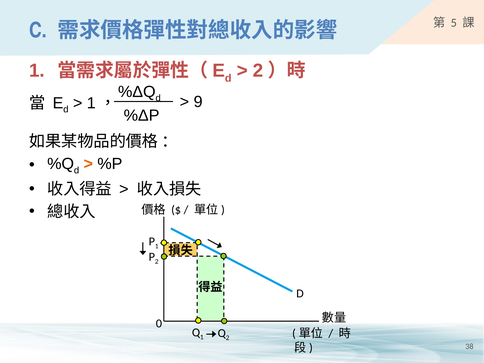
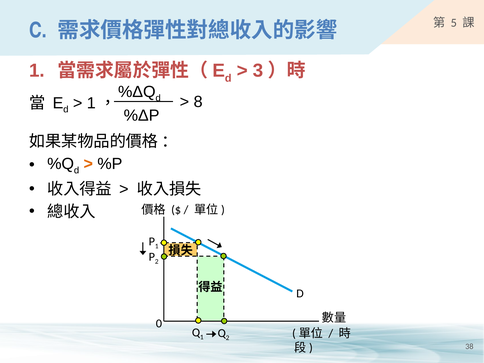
2 at (258, 71): 2 -> 3
9: 9 -> 8
